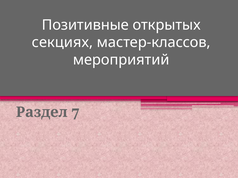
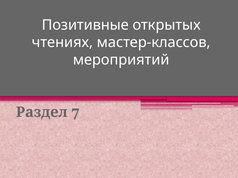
секциях: секциях -> чтениях
